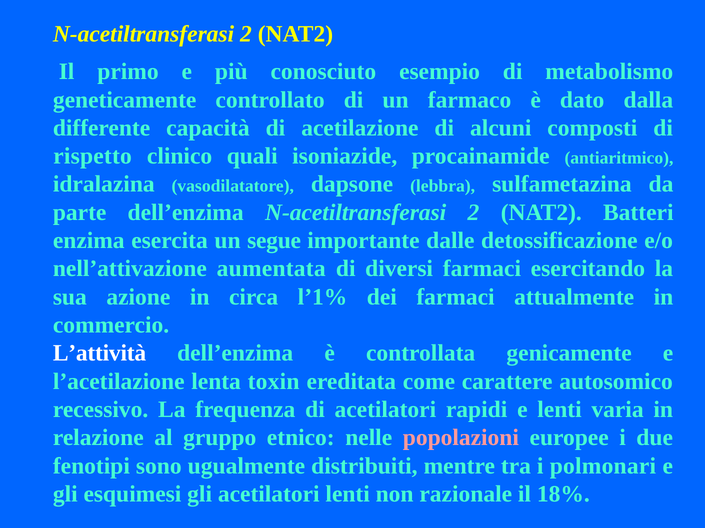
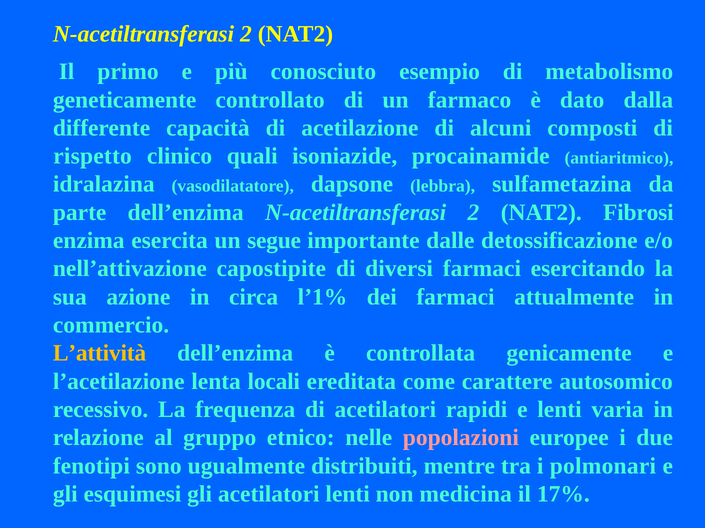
Batteri: Batteri -> Fibrosi
aumentata: aumentata -> capostipite
L’attività colour: white -> yellow
toxin: toxin -> locali
razionale: razionale -> medicina
18%: 18% -> 17%
